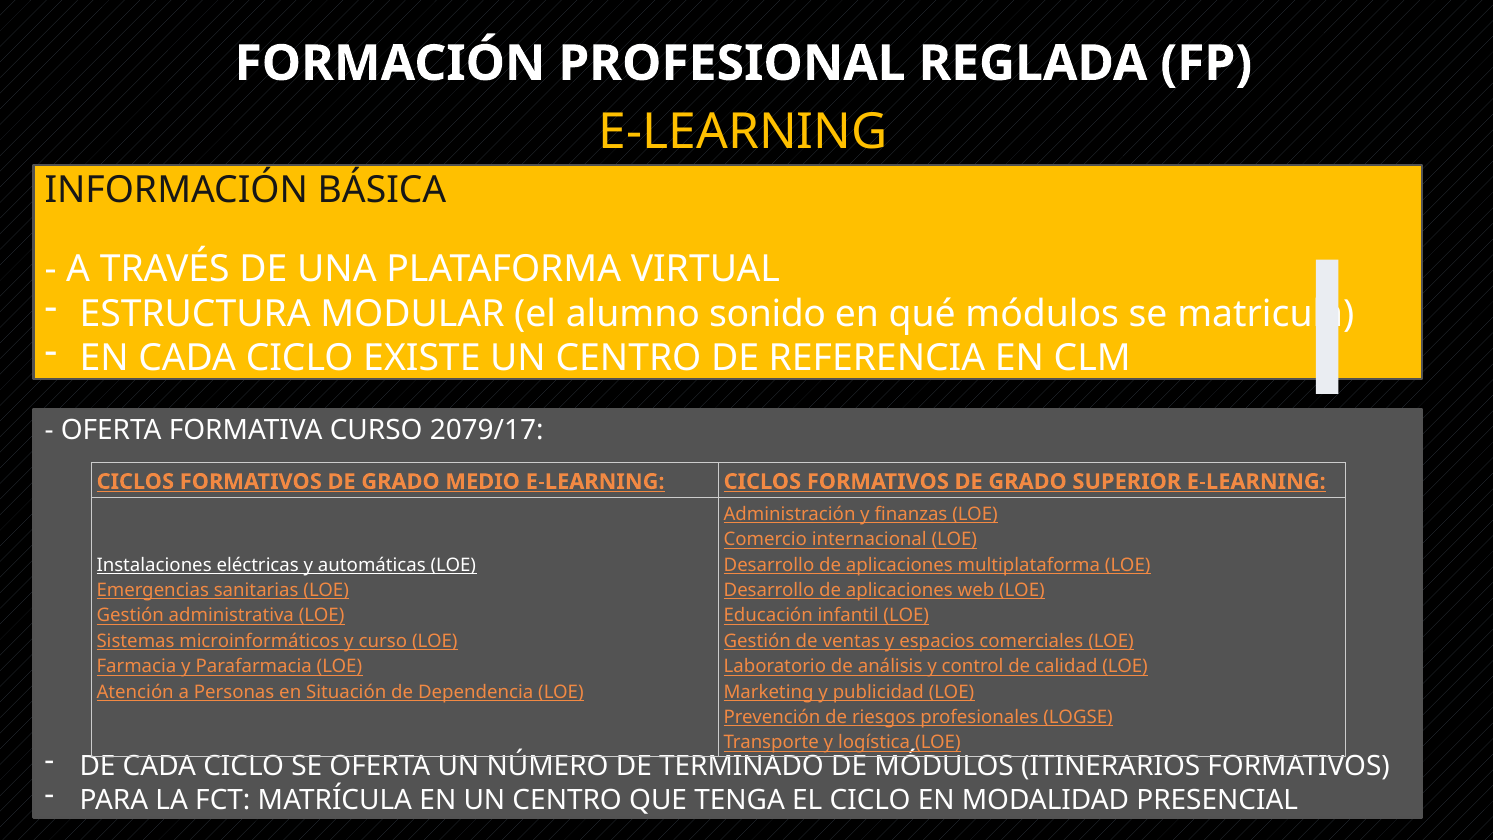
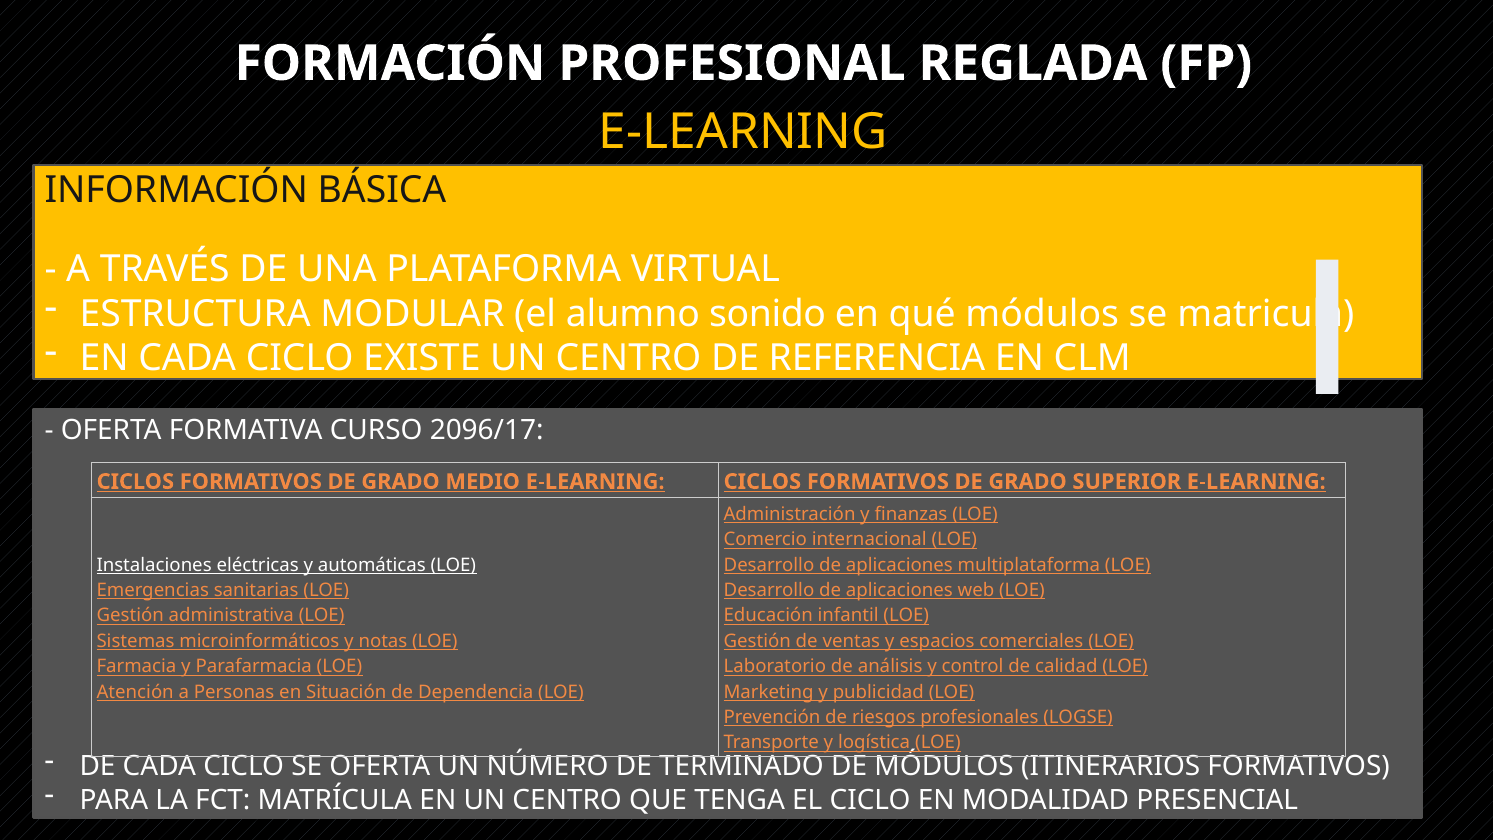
2079/17: 2079/17 -> 2096/17
y curso: curso -> notas
